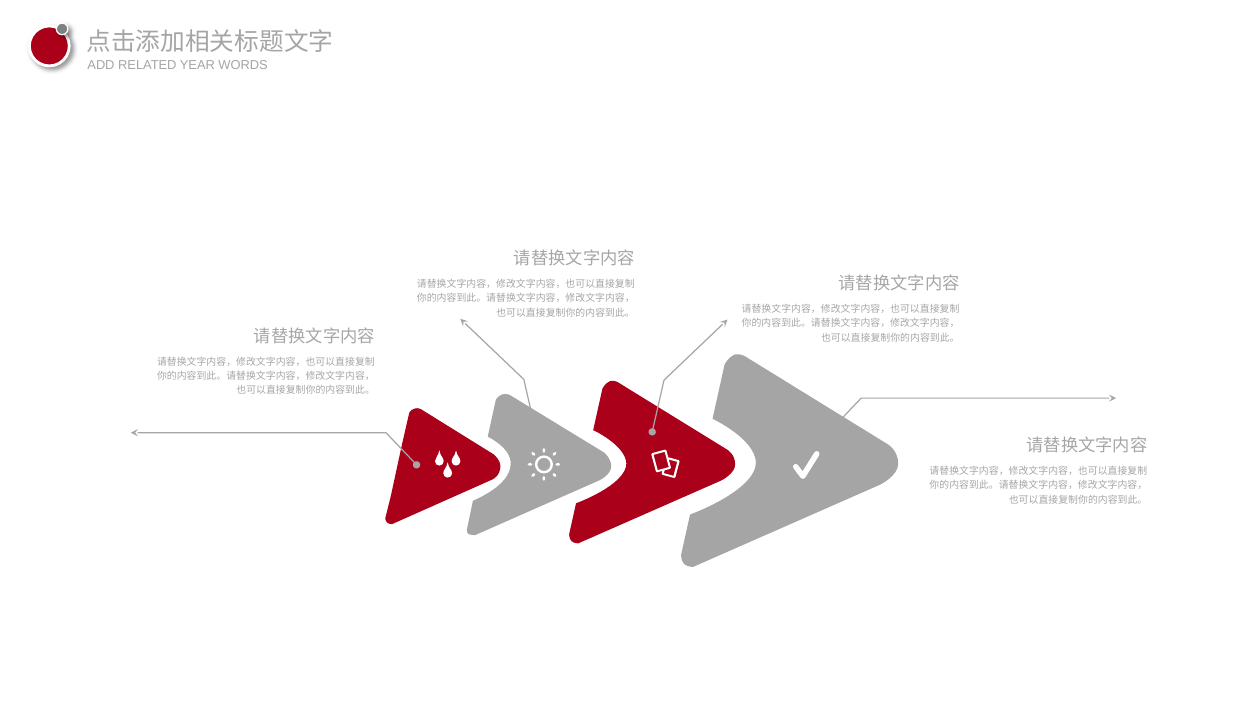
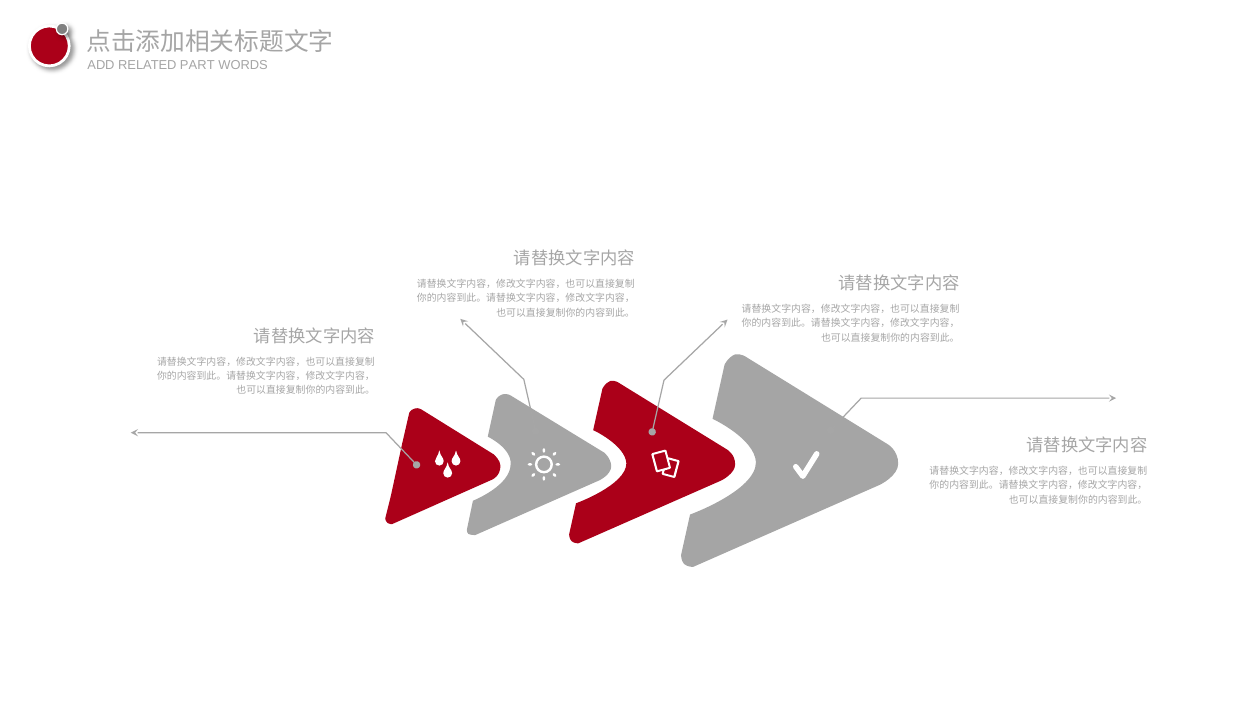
YEAR: YEAR -> PART
